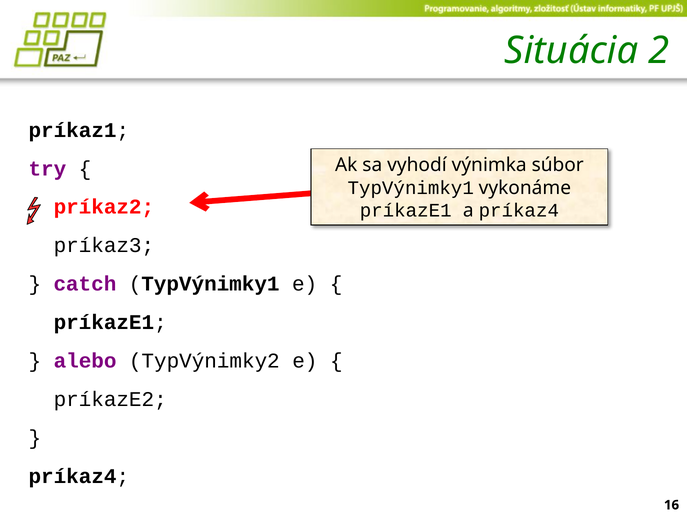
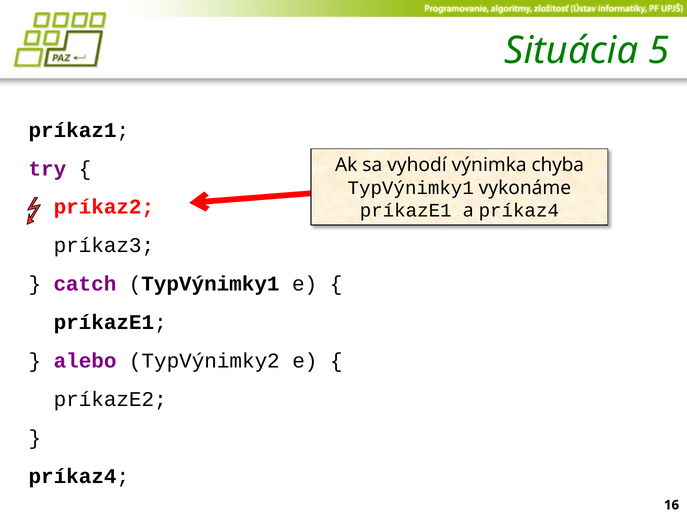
2: 2 -> 5
súbor: súbor -> chyba
